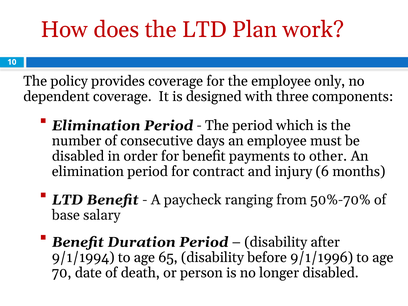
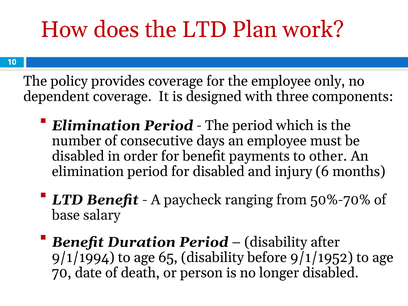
for contract: contract -> disabled
9/1/1996: 9/1/1996 -> 9/1/1952
